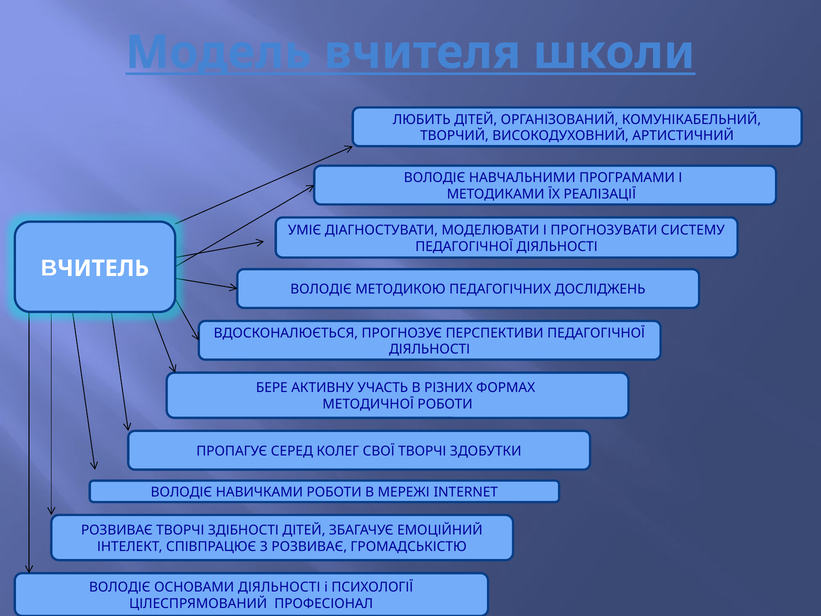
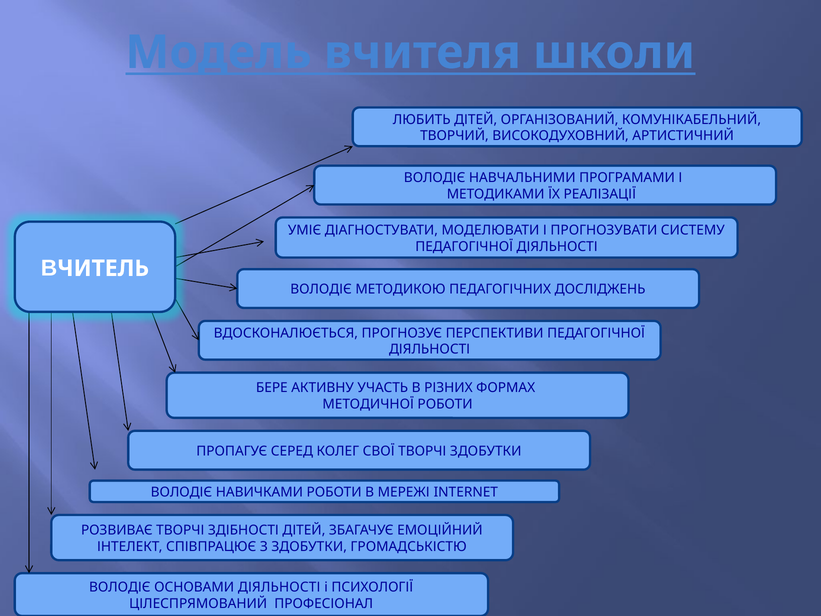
З РОЗВИВАЄ: РОЗВИВАЄ -> ЗДОБУТКИ
